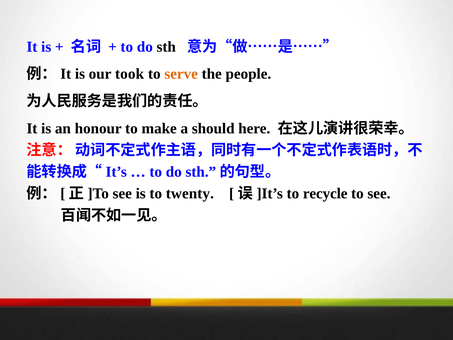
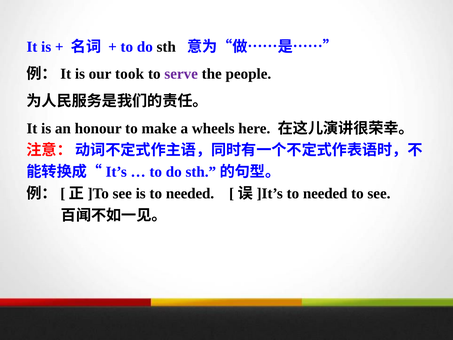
serve colour: orange -> purple
should: should -> wheels
is to twenty: twenty -> needed
recycle at (325, 193): recycle -> needed
